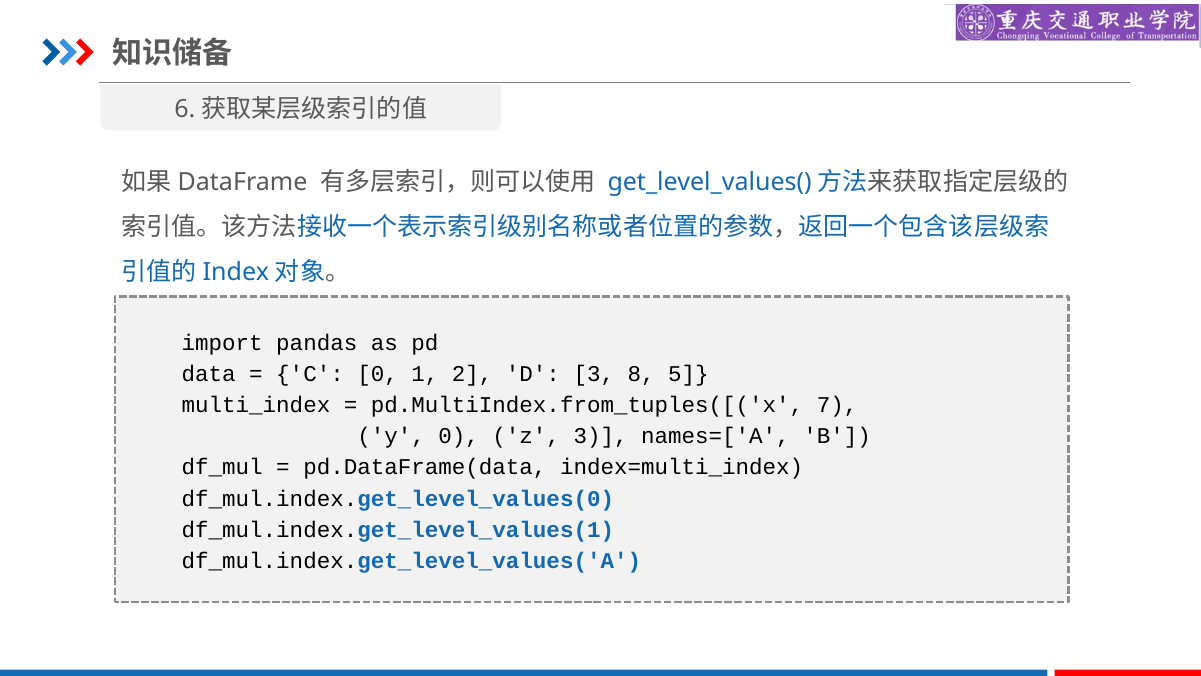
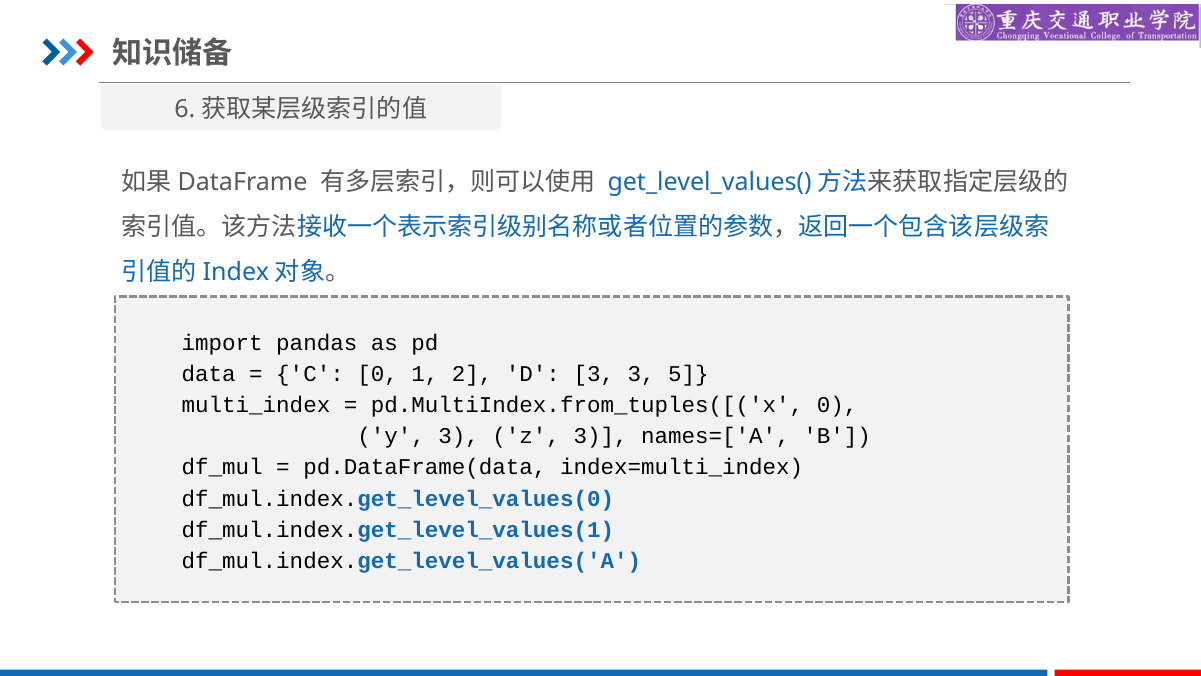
3 8: 8 -> 3
pd.MultiIndex.from_tuples([('x 7: 7 -> 0
y 0: 0 -> 3
